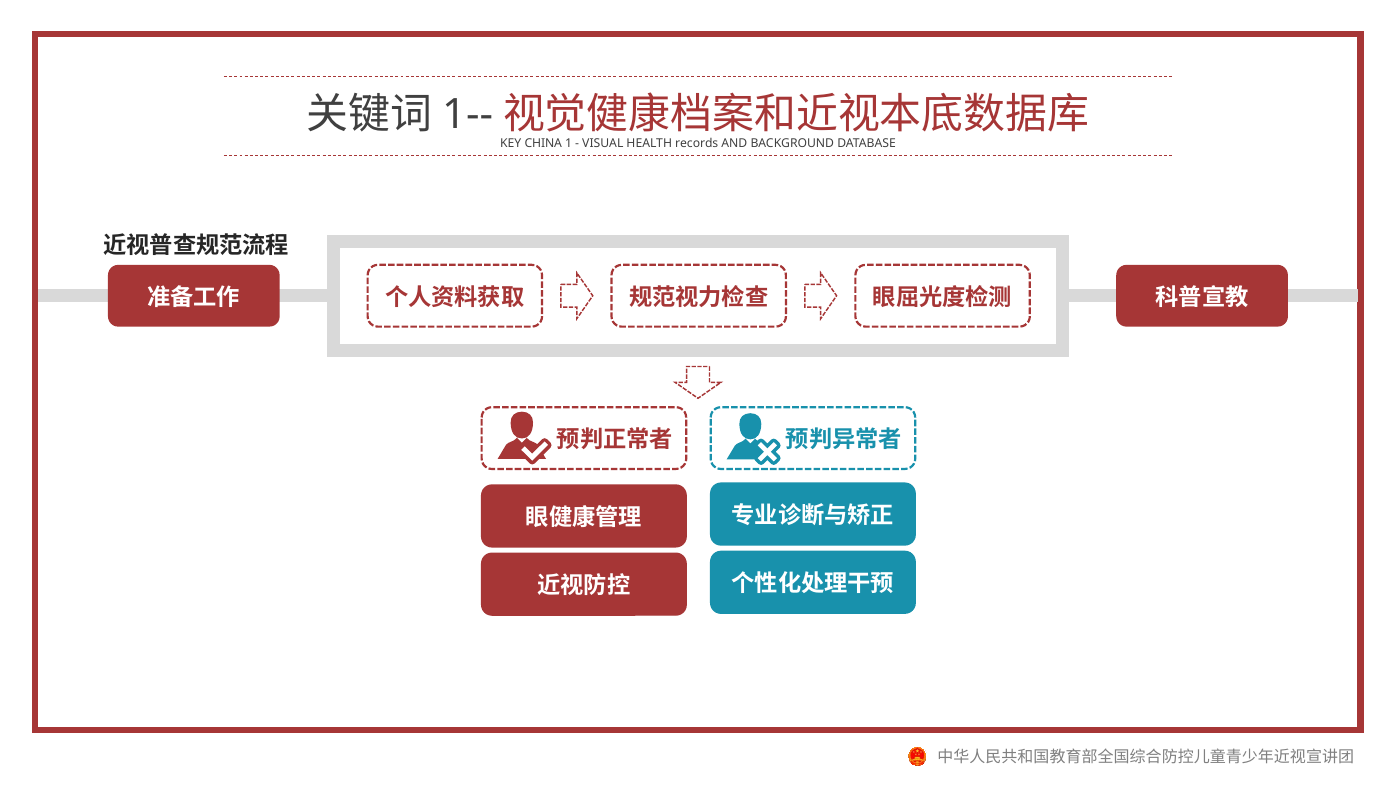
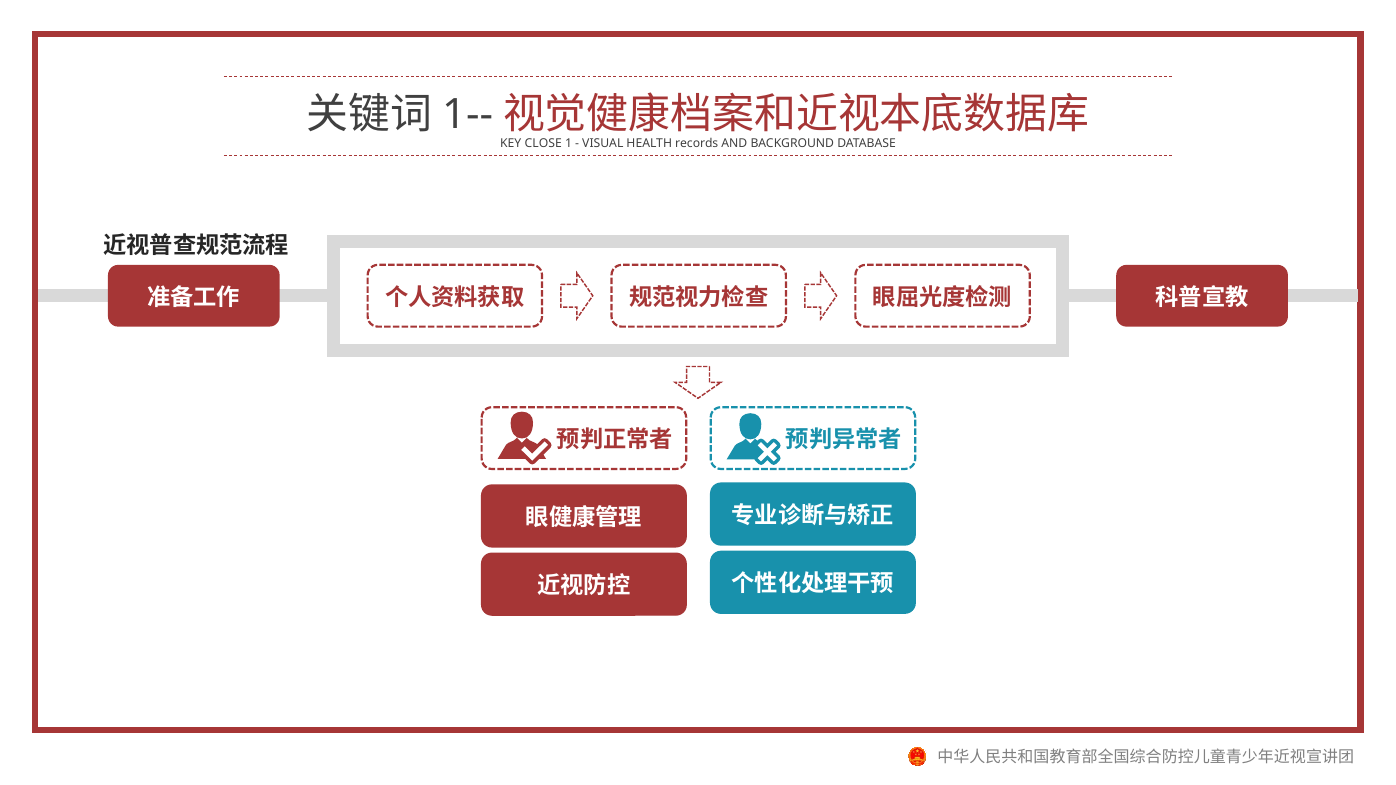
CHINA: CHINA -> CLOSE
